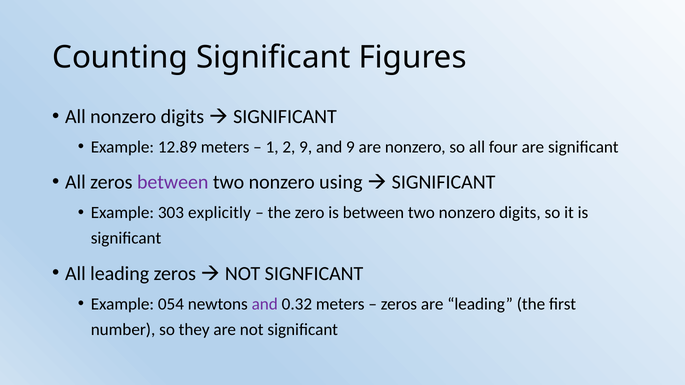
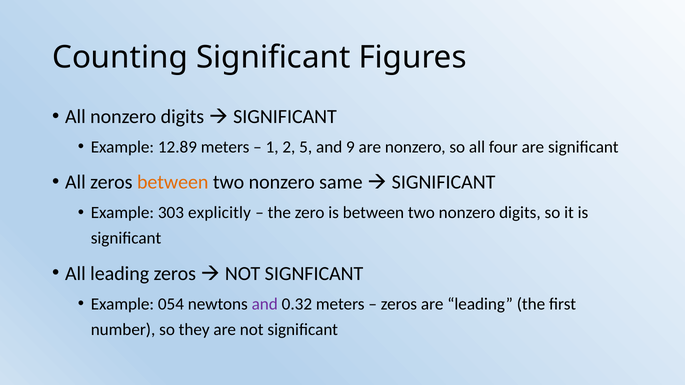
2 9: 9 -> 5
between at (173, 182) colour: purple -> orange
using: using -> same
